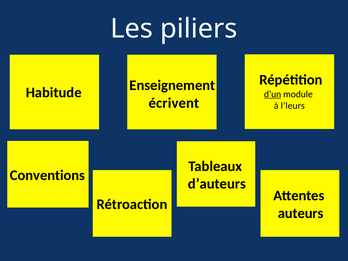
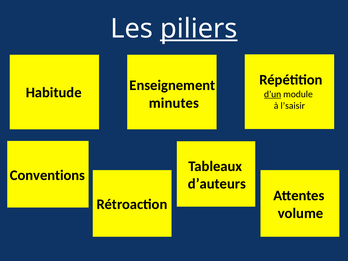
piliers underline: none -> present
écrivent: écrivent -> minutes
l’leurs: l’leurs -> l’saisir
auteurs: auteurs -> volume
